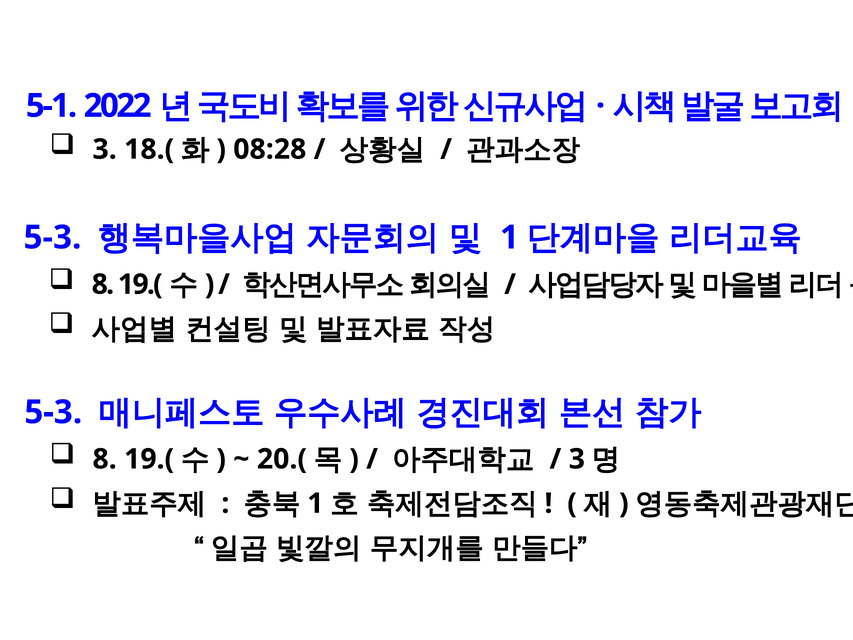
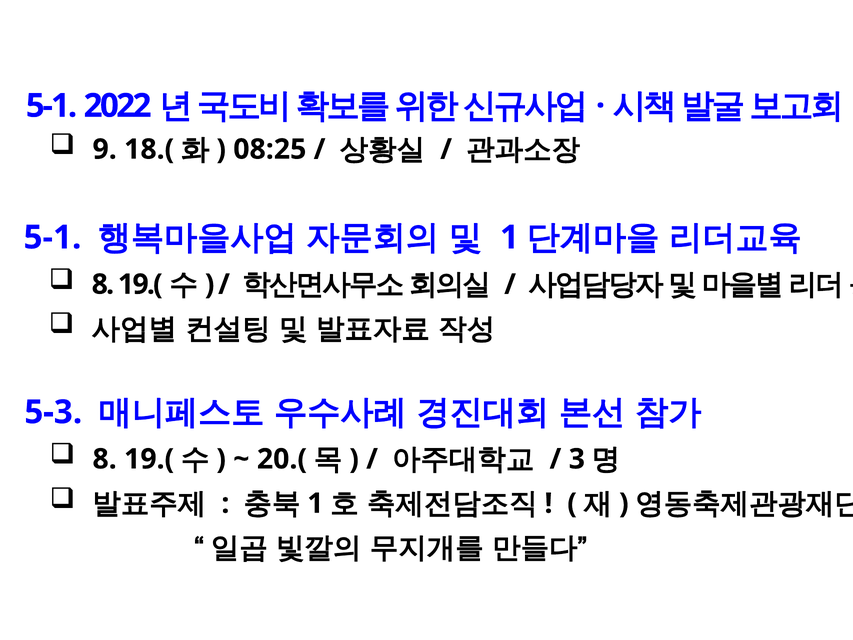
3 at (105, 149): 3 -> 9
08:28: 08:28 -> 08:25
5-3 at (52, 237): 5-3 -> 5-1
